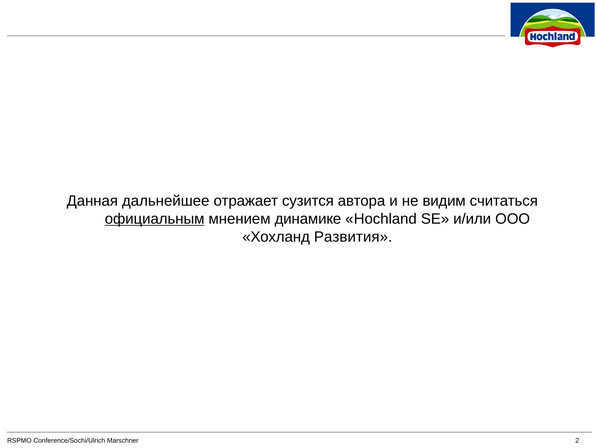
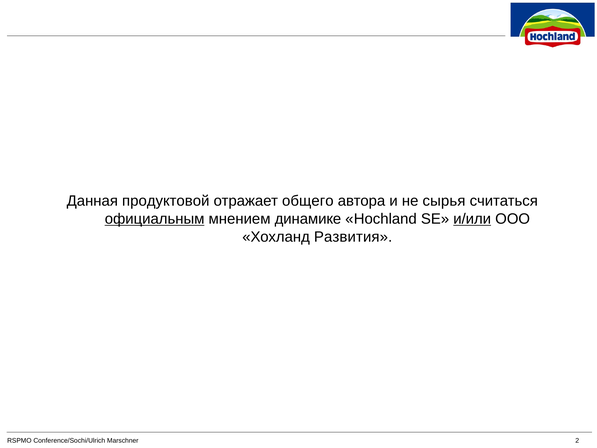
дальнейшее: дальнейшее -> продуктовой
сузится: сузится -> общего
видим: видим -> сырья
и/или underline: none -> present
